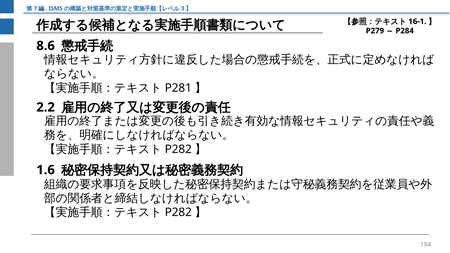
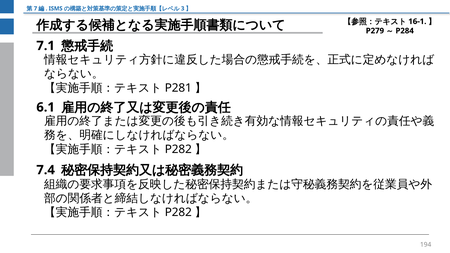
8.6: 8.6 -> 7.1
2.2: 2.2 -> 6.1
1.6: 1.6 -> 7.4
